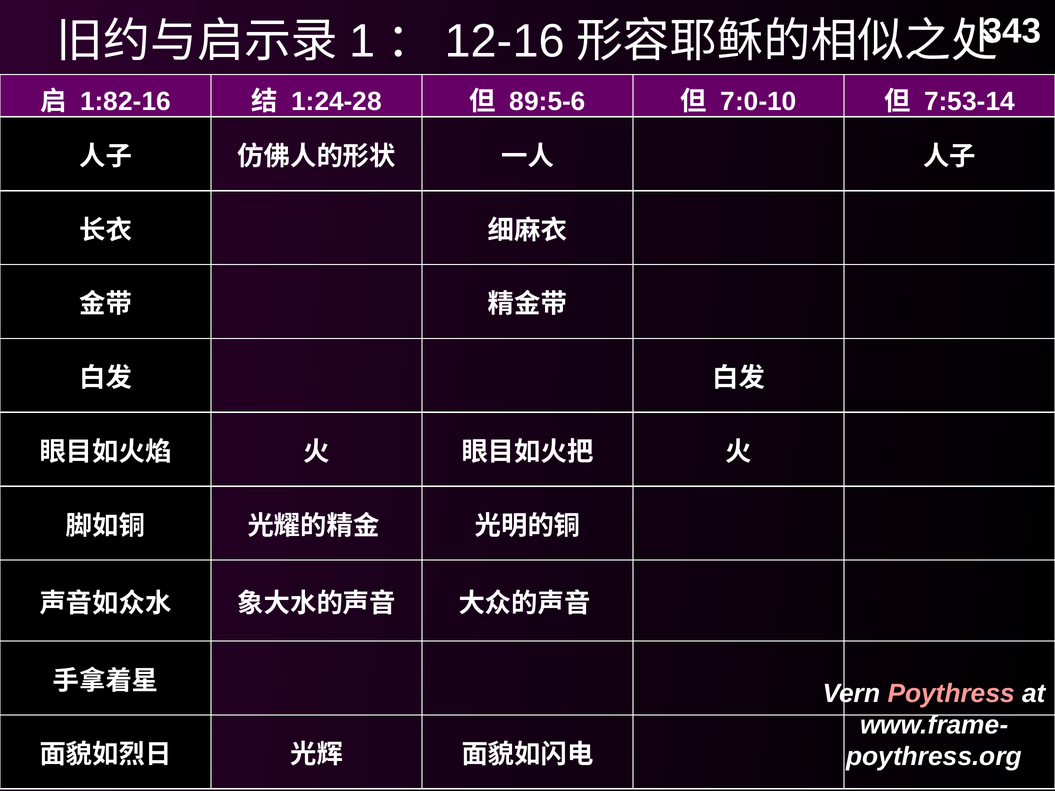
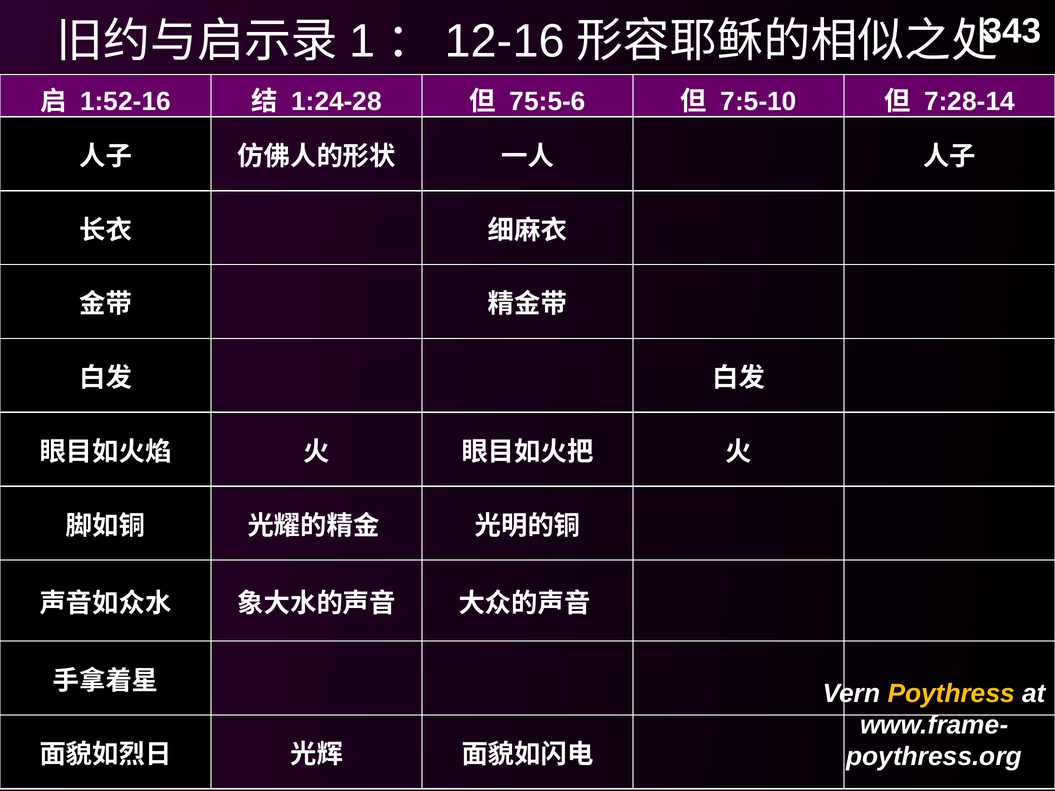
1:82-16: 1:82-16 -> 1:52-16
89:5-6: 89:5-6 -> 75:5-6
7:0-10: 7:0-10 -> 7:5-10
7:53-14: 7:53-14 -> 7:28-14
Poythress colour: pink -> yellow
